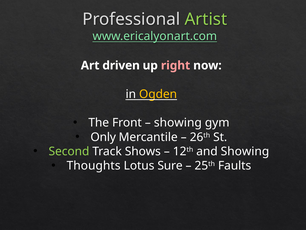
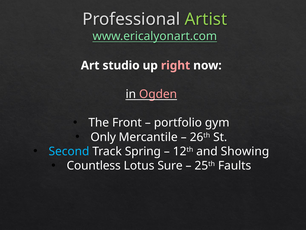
driven: driven -> studio
Ogden colour: yellow -> pink
showing at (178, 122): showing -> portfolio
Second colour: light green -> light blue
Shows: Shows -> Spring
Thoughts: Thoughts -> Countless
